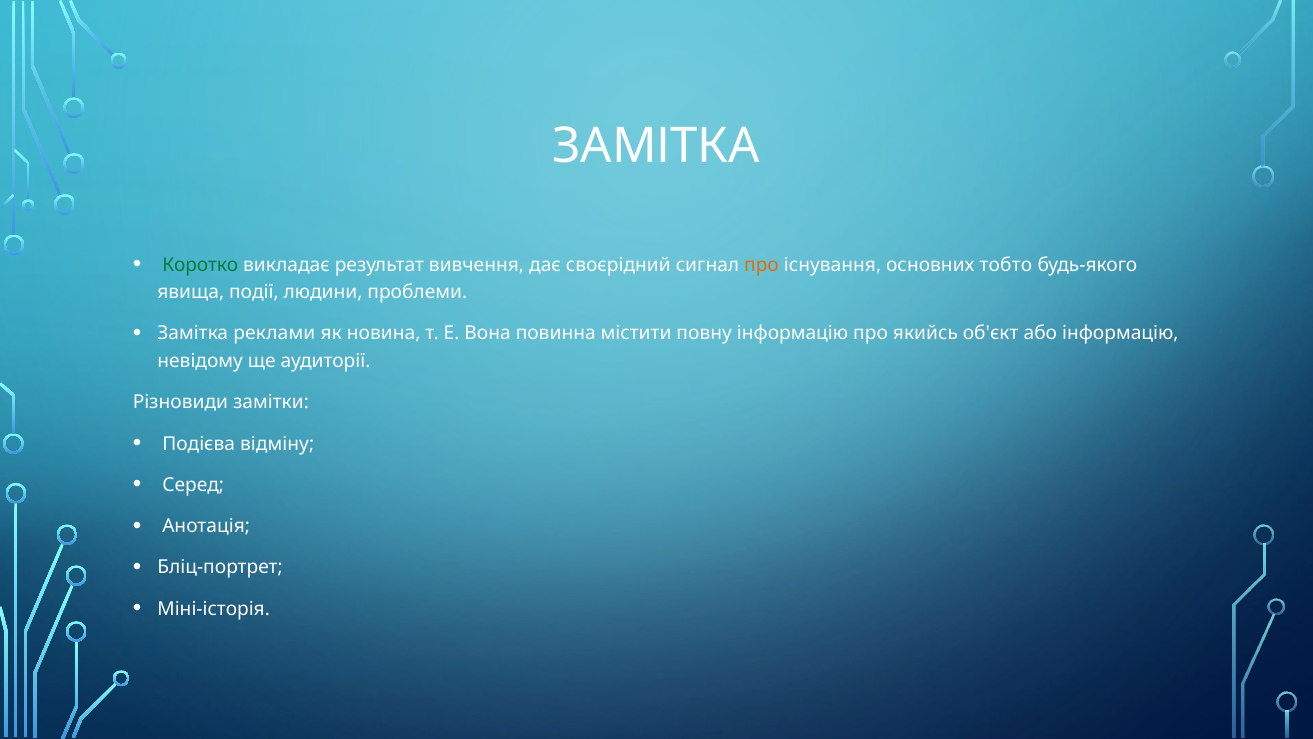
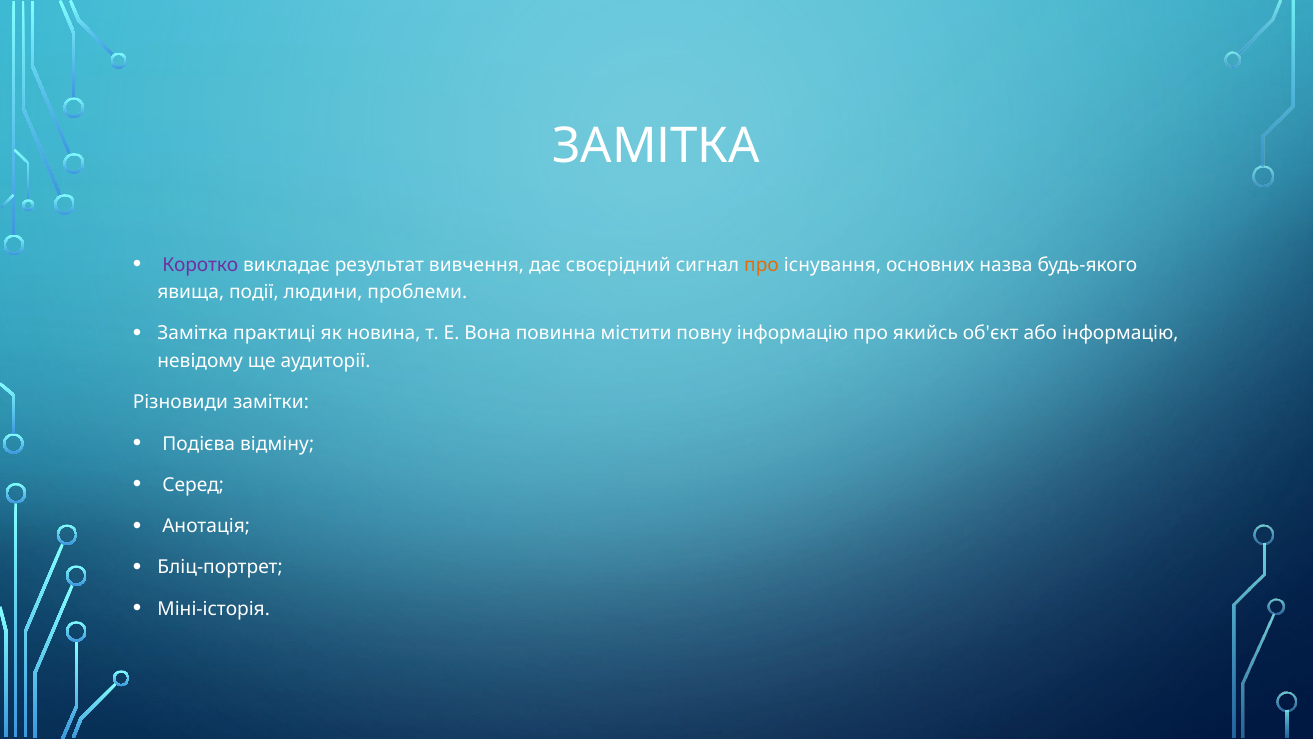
Коротко colour: green -> purple
тобто: тобто -> назва
реклами: реклами -> практиці
